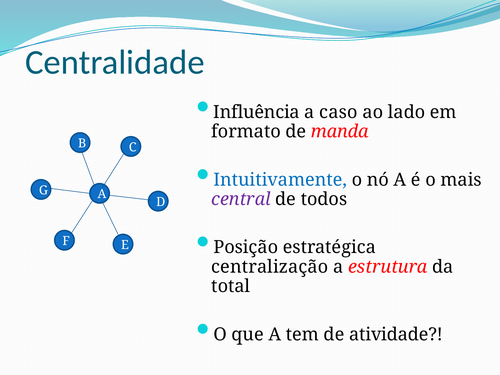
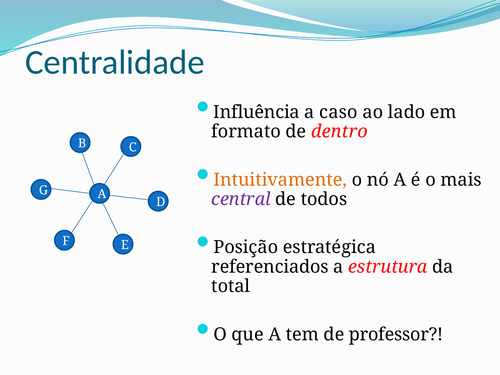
manda: manda -> dentro
Intuitivamente colour: blue -> orange
centralização: centralização -> referenciados
atividade: atividade -> professor
